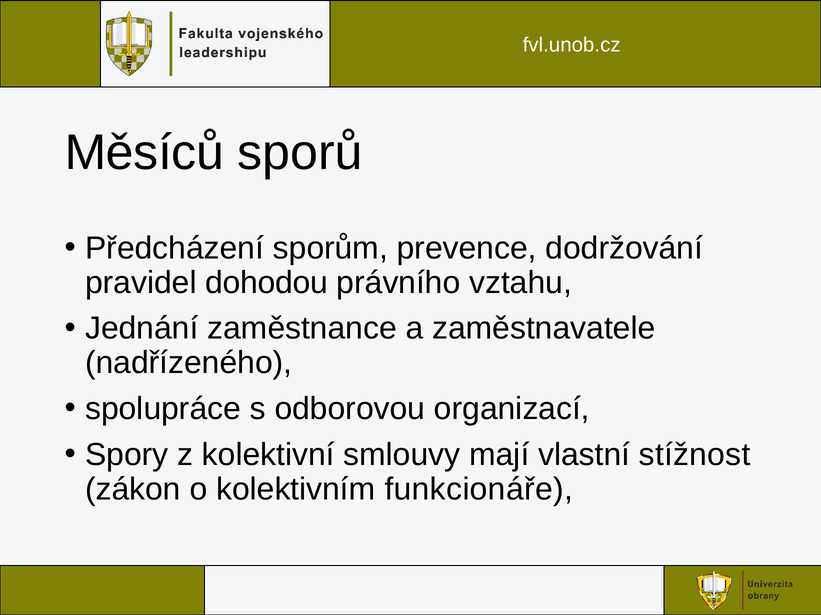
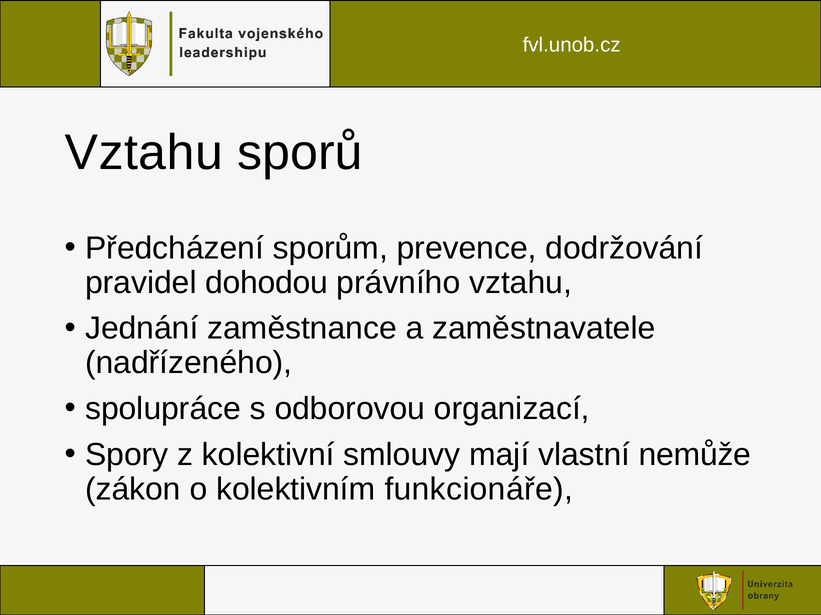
Měsíců at (144, 153): Měsíců -> Vztahu
stížnost: stížnost -> nemůže
